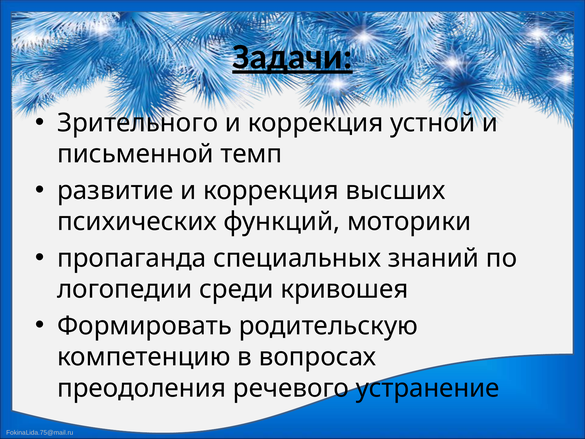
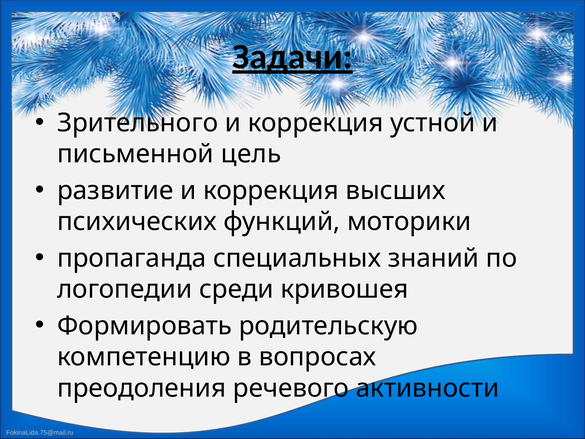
темп: темп -> цель
устранение: устранение -> активности
